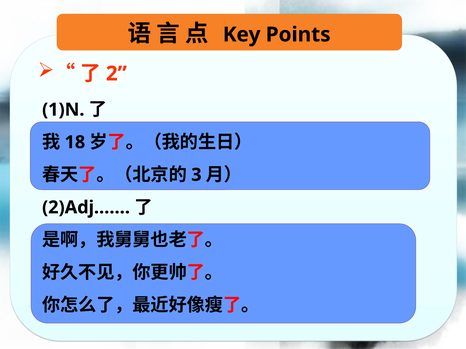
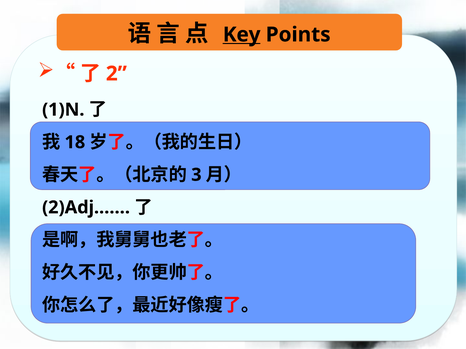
Key underline: none -> present
